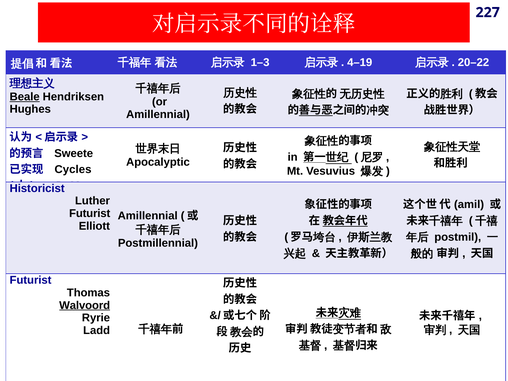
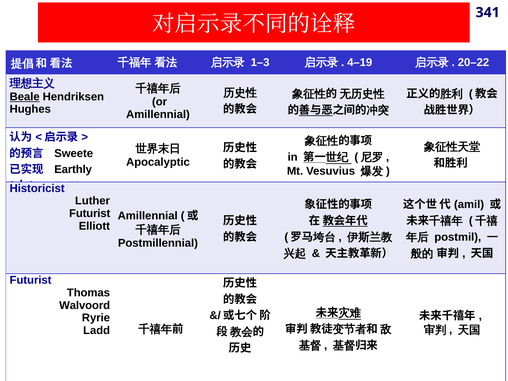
227: 227 -> 341
Cycles: Cycles -> Earthly
Walvoord underline: present -> none
